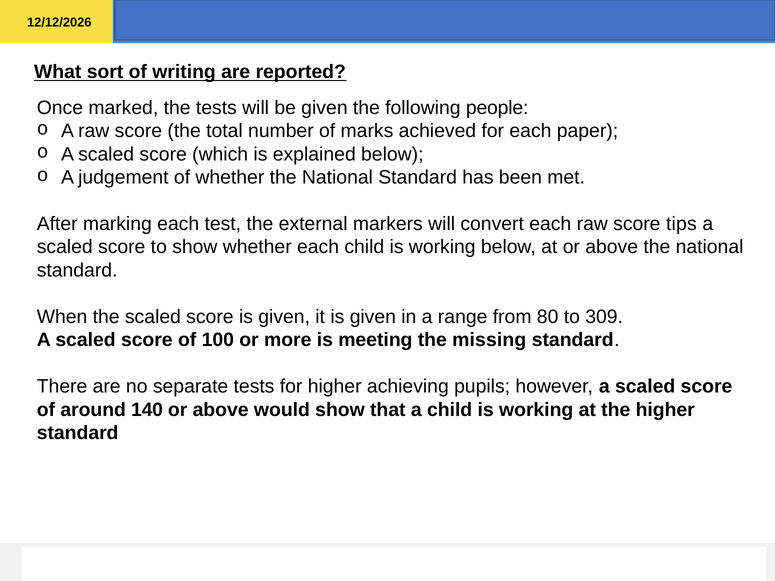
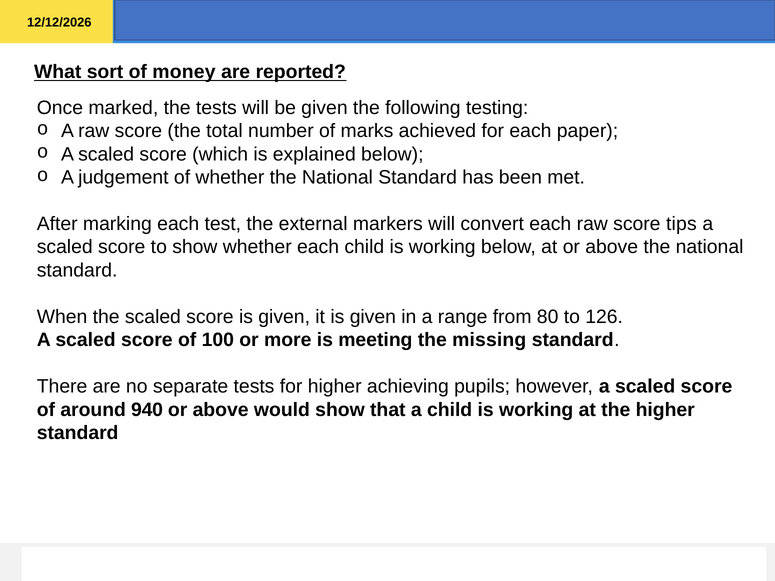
writing: writing -> money
people: people -> testing
309: 309 -> 126
140: 140 -> 940
